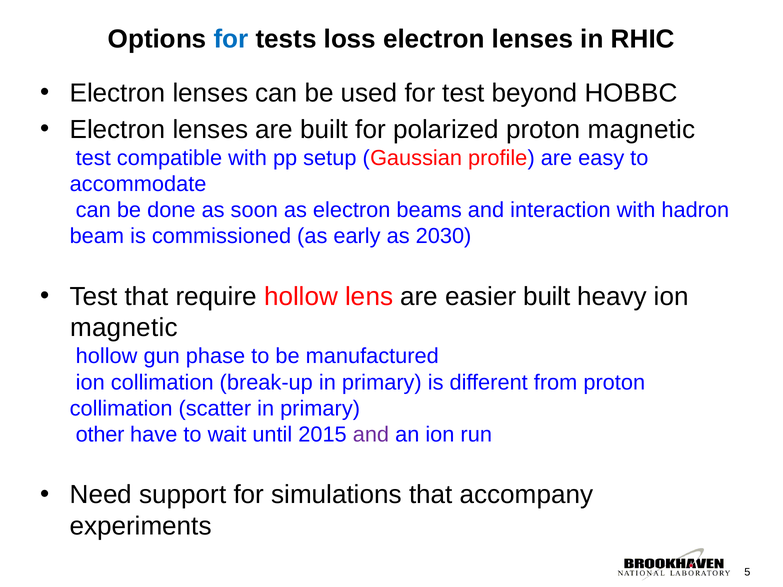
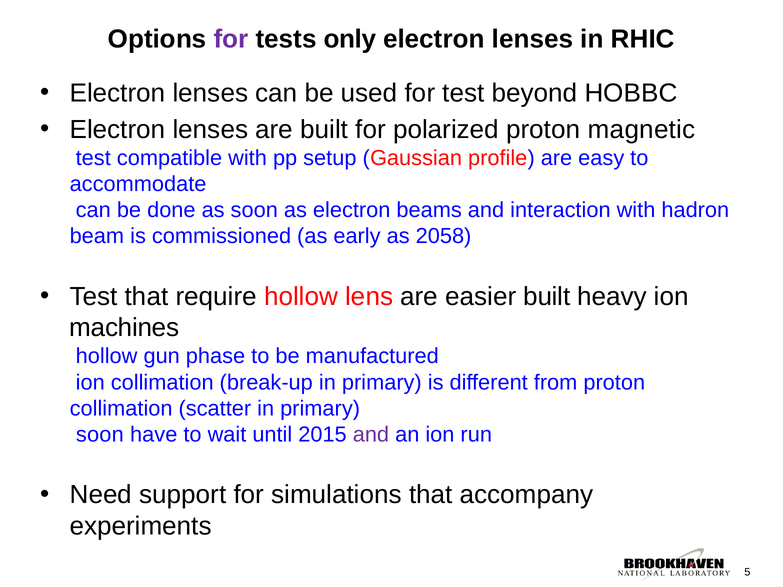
for at (231, 39) colour: blue -> purple
loss: loss -> only
2030: 2030 -> 2058
magnetic at (124, 328): magnetic -> machines
other at (100, 435): other -> soon
